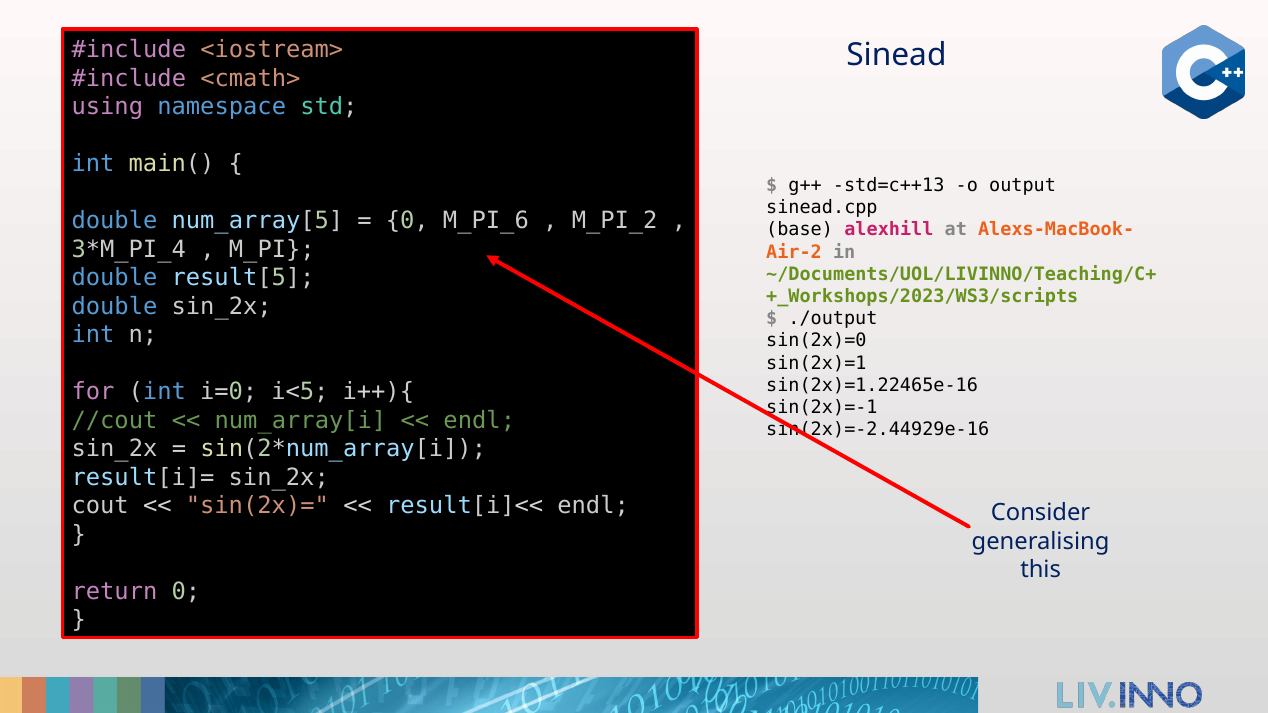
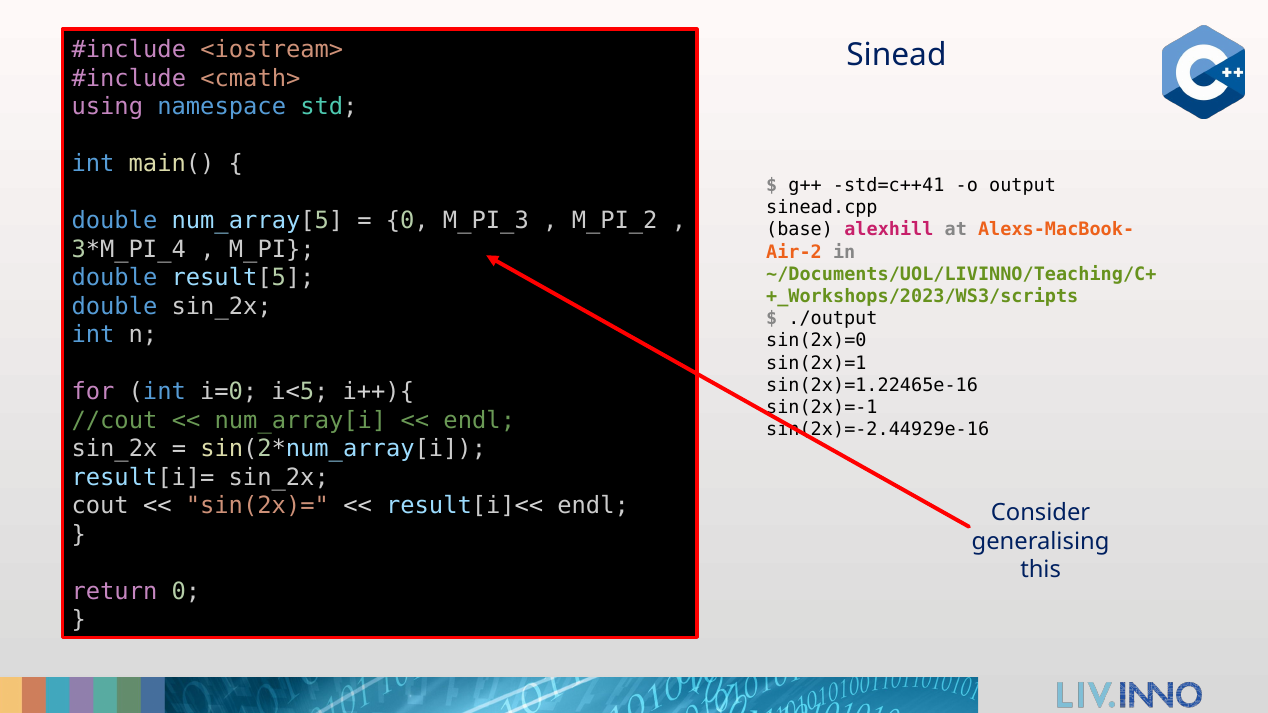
std=c++13: std=c++13 -> std=c++41
M_PI_6: M_PI_6 -> M_PI_3
